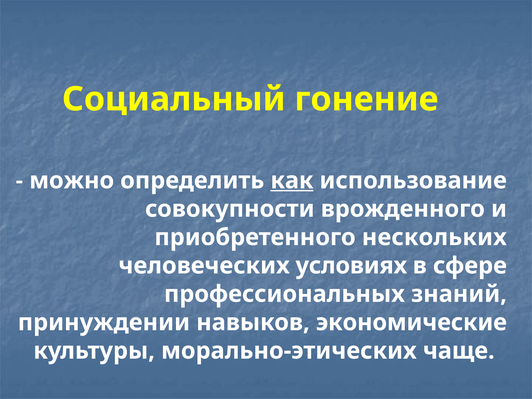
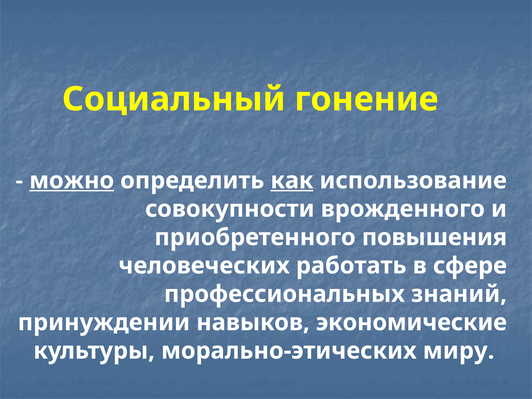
можно underline: none -> present
нескольких: нескольких -> повышения
условиях: условиях -> работать
чаще: чаще -> миру
